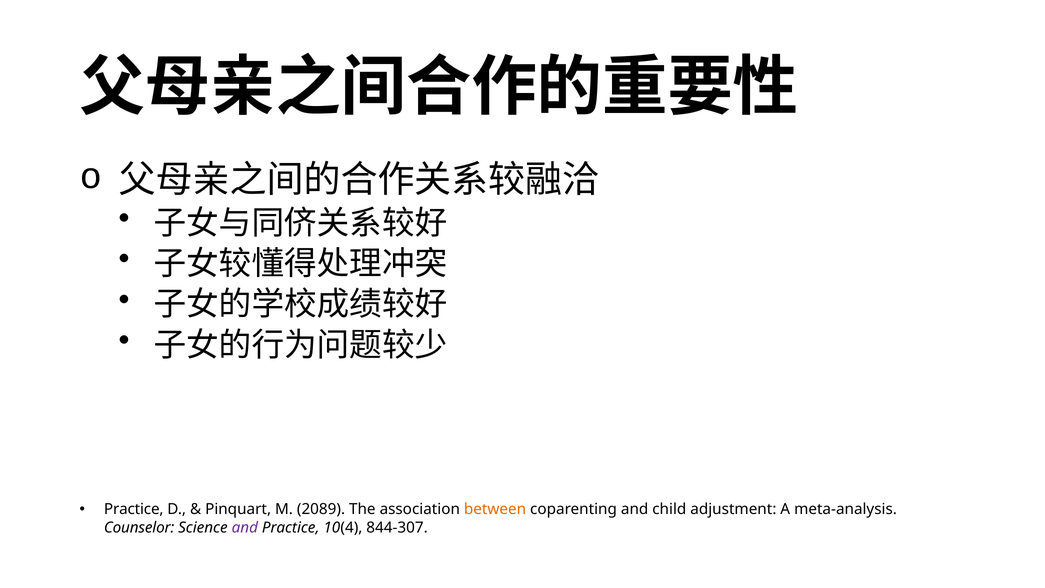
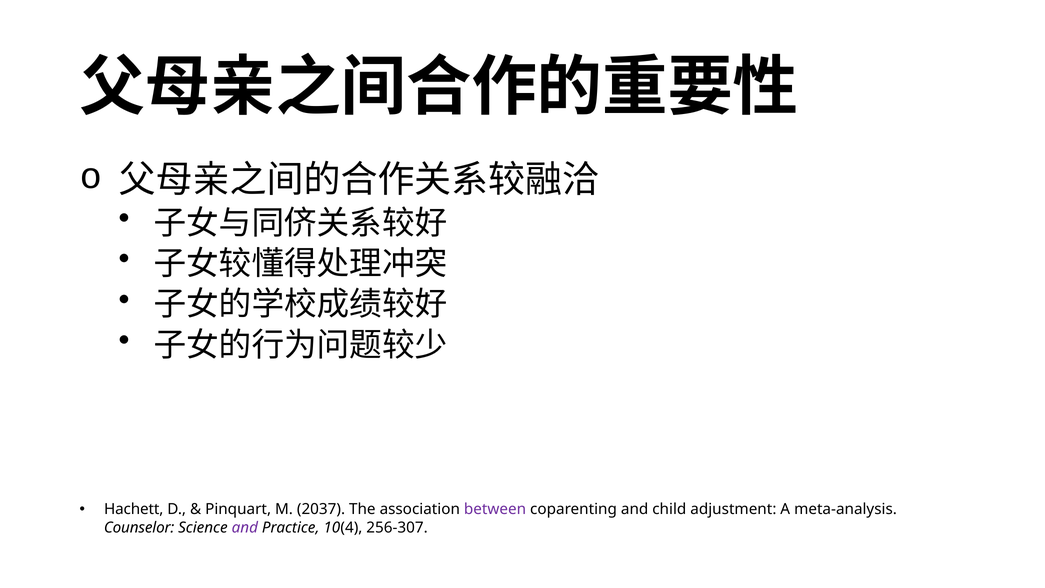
Practice at (134, 509): Practice -> Hachett
2089: 2089 -> 2037
between colour: orange -> purple
844-307: 844-307 -> 256-307
